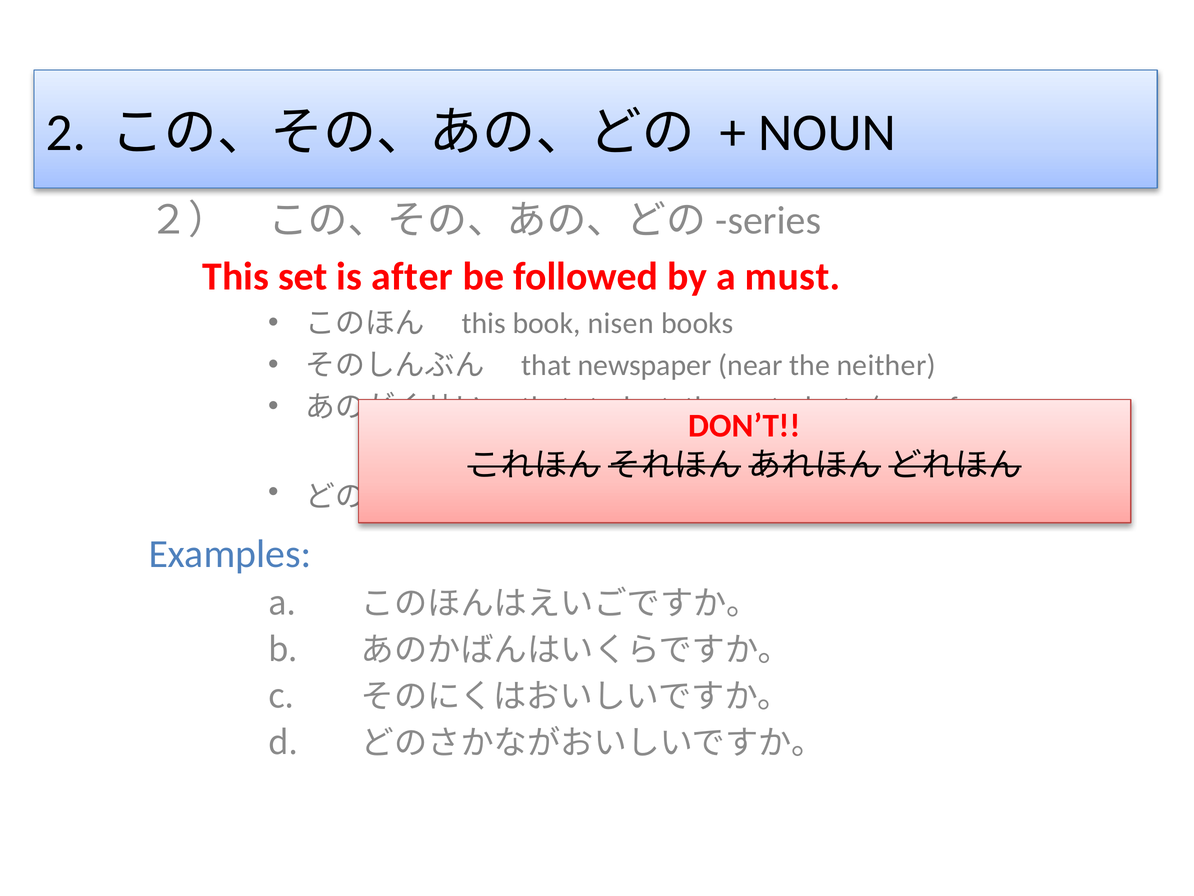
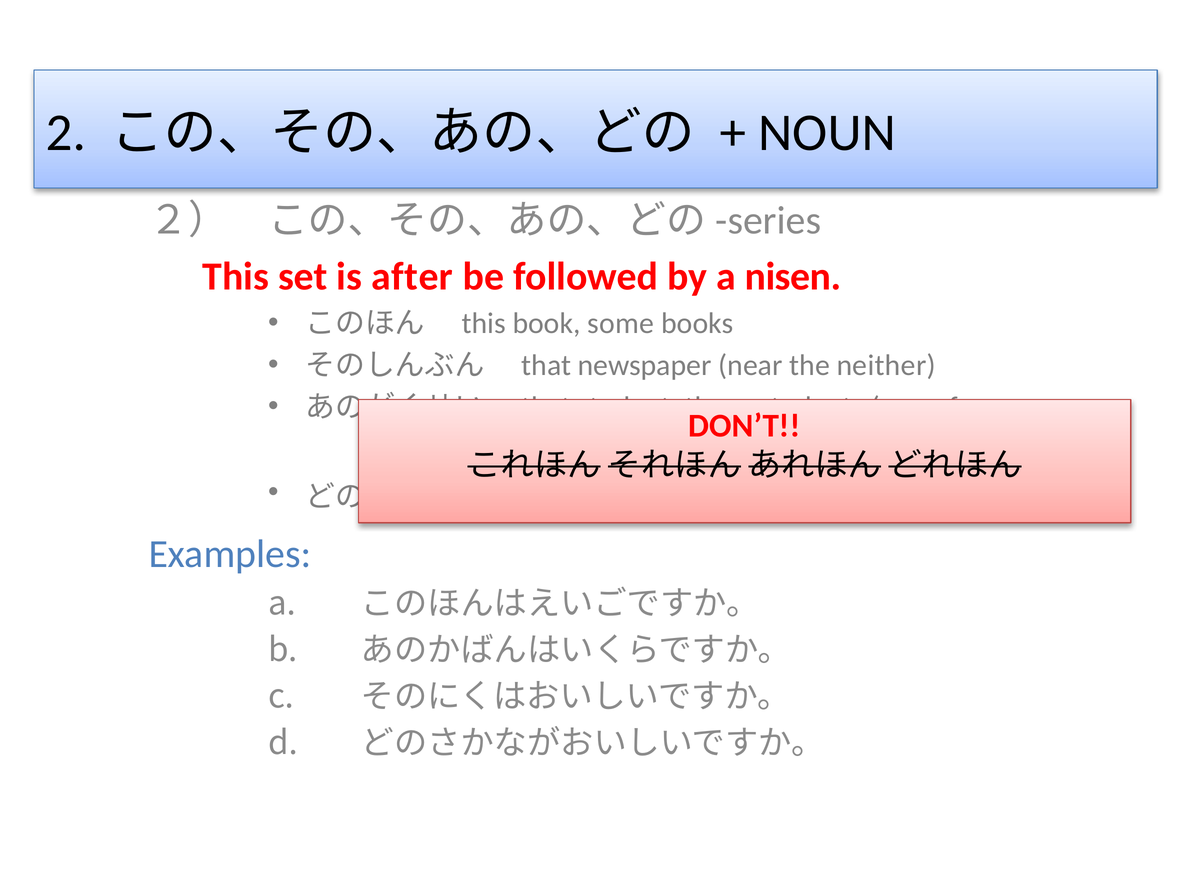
must: must -> nisen
nisen: nisen -> some
